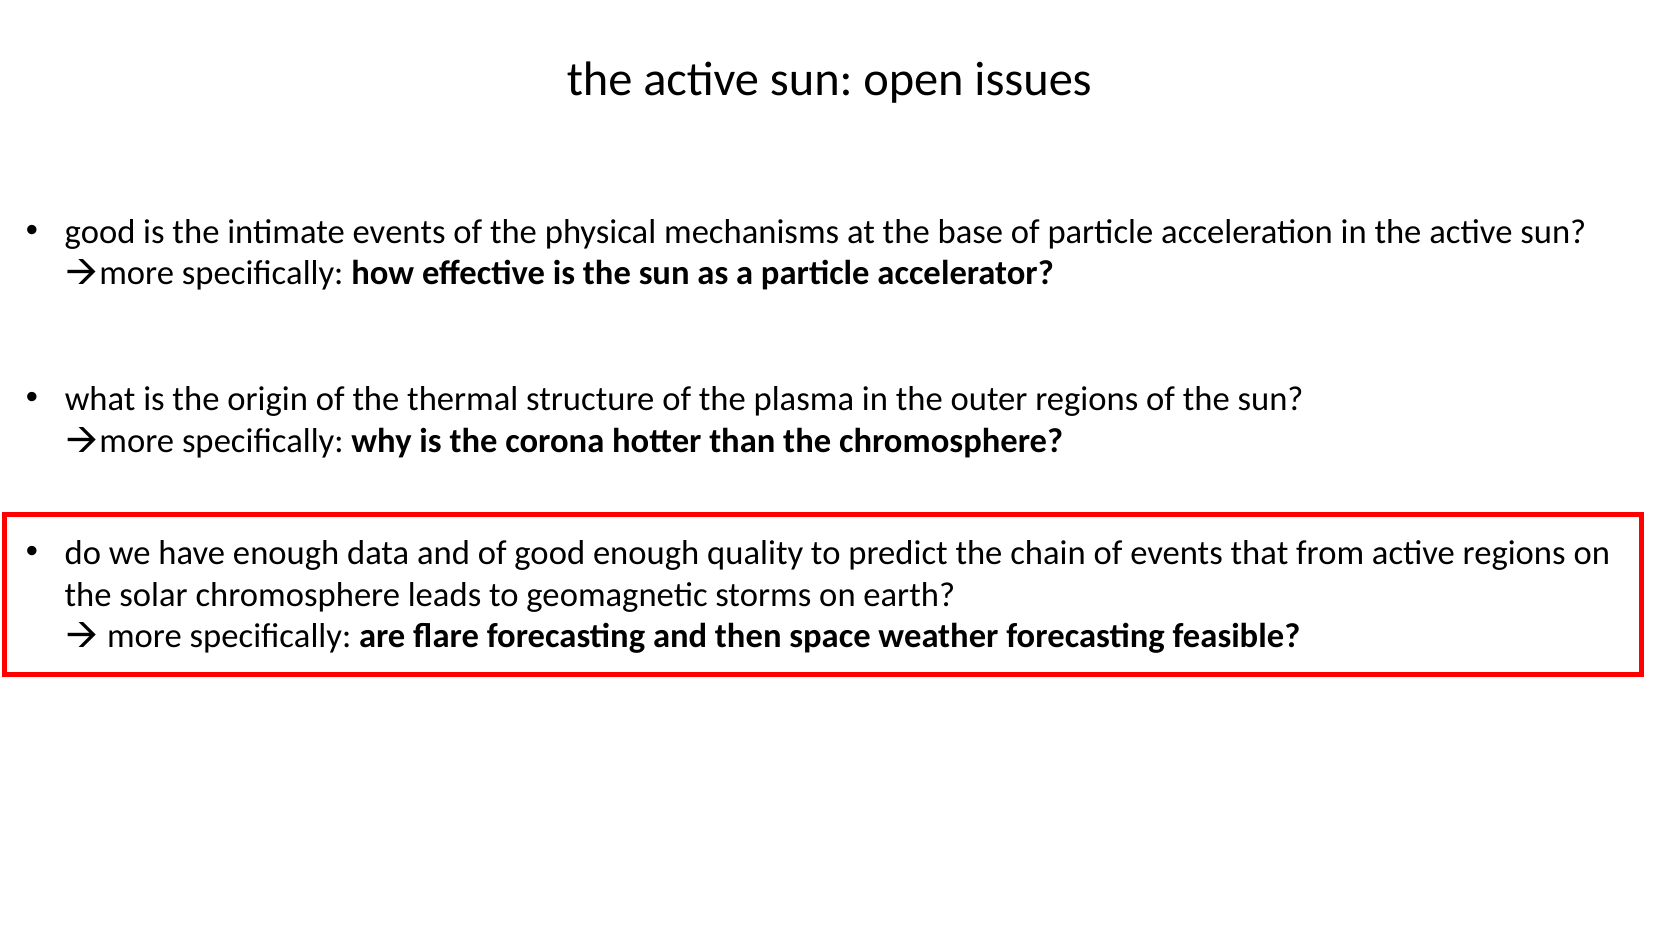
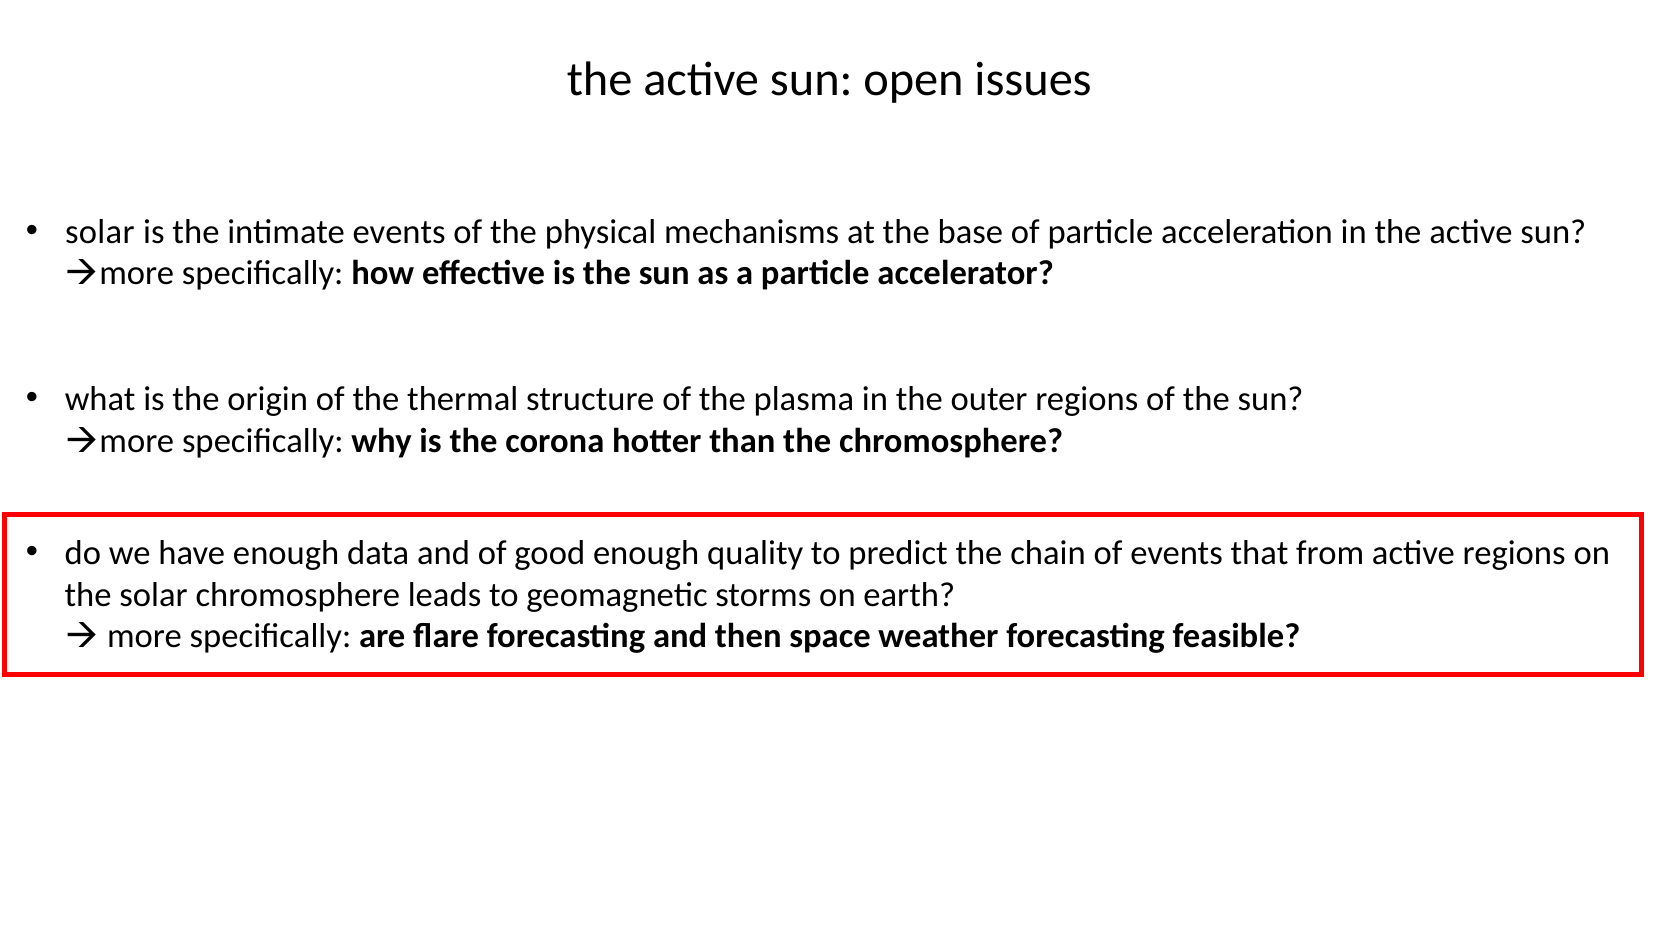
good at (100, 232): good -> solar
